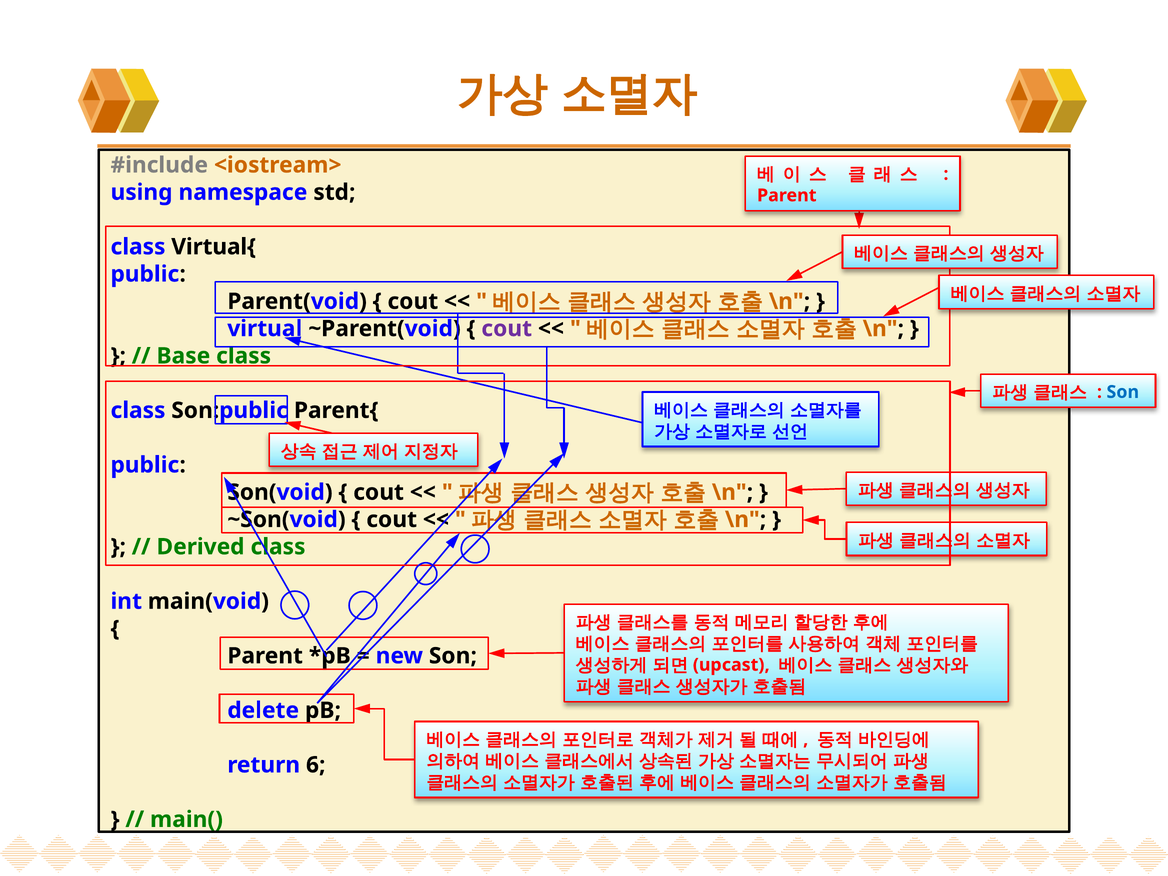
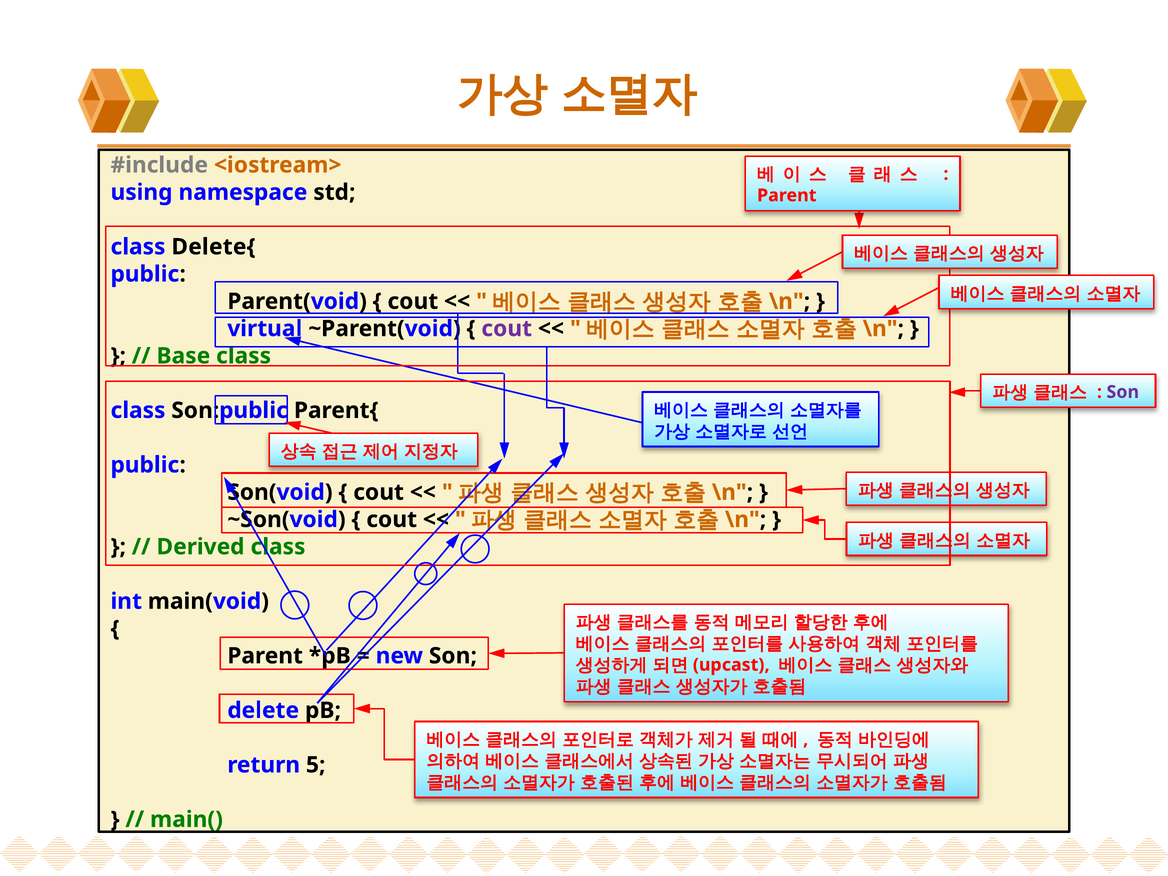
Virtual{: Virtual{ -> Delete{
Son at (1123, 392) colour: blue -> purple
6: 6 -> 5
